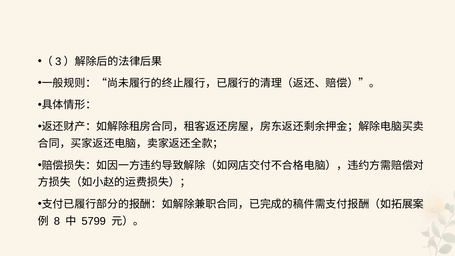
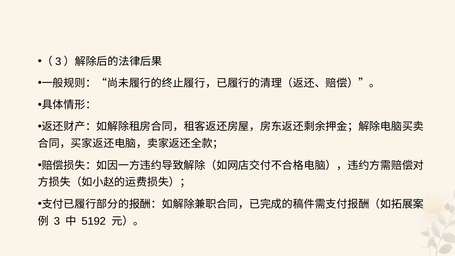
8: 8 -> 3
5799: 5799 -> 5192
